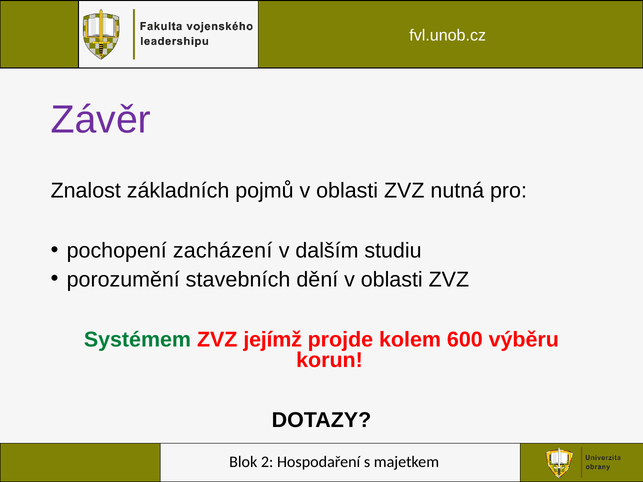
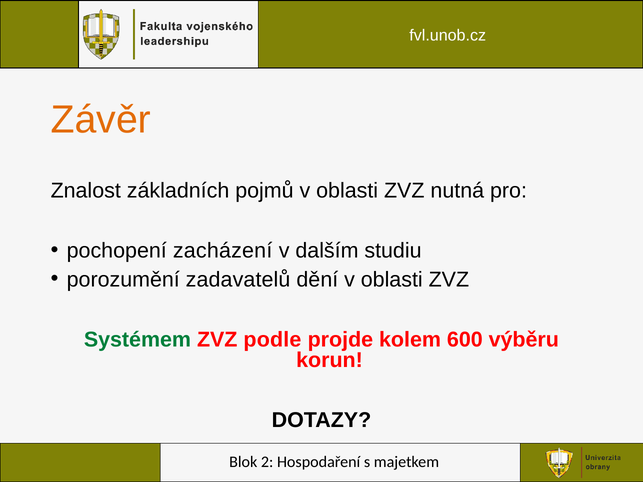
Závěr colour: purple -> orange
stavebních: stavebních -> zadavatelů
jejímž: jejímž -> podle
